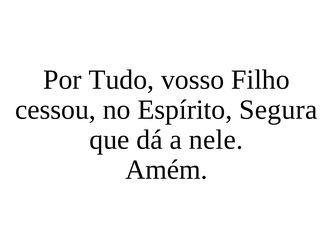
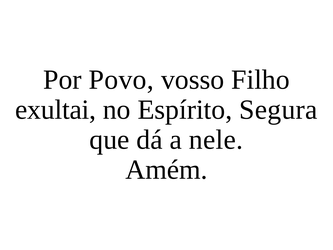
Tudo: Tudo -> Povo
cessou: cessou -> exultai
